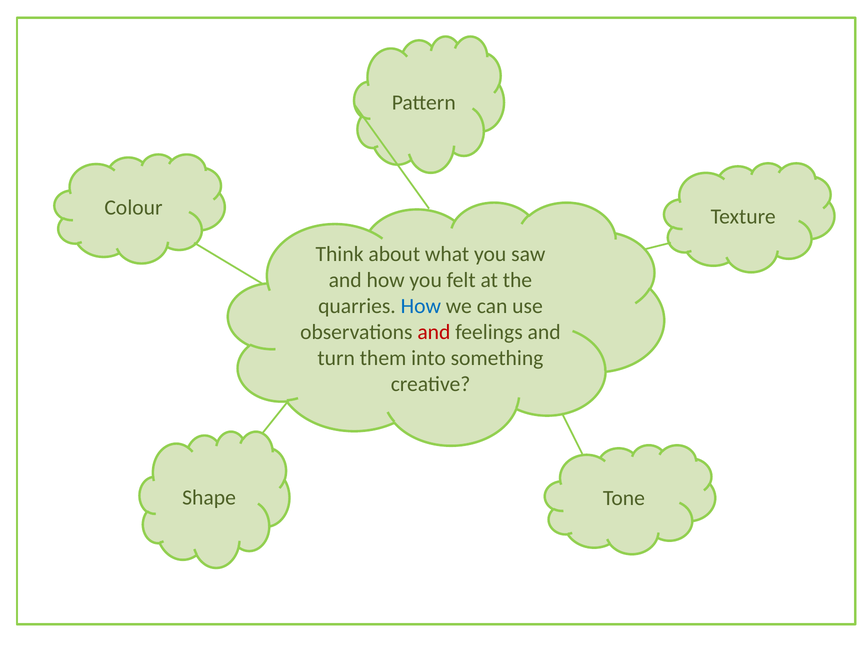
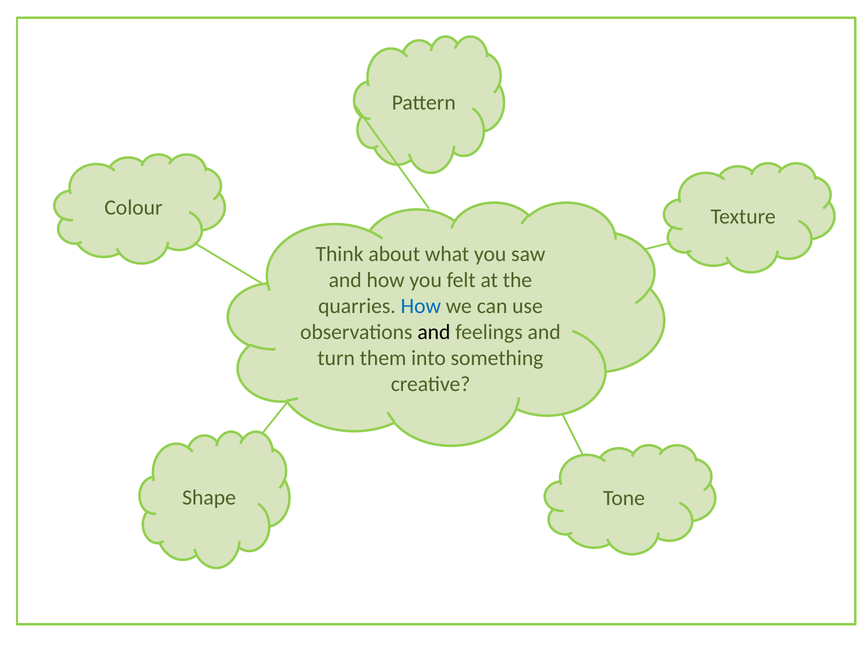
and at (434, 332) colour: red -> black
